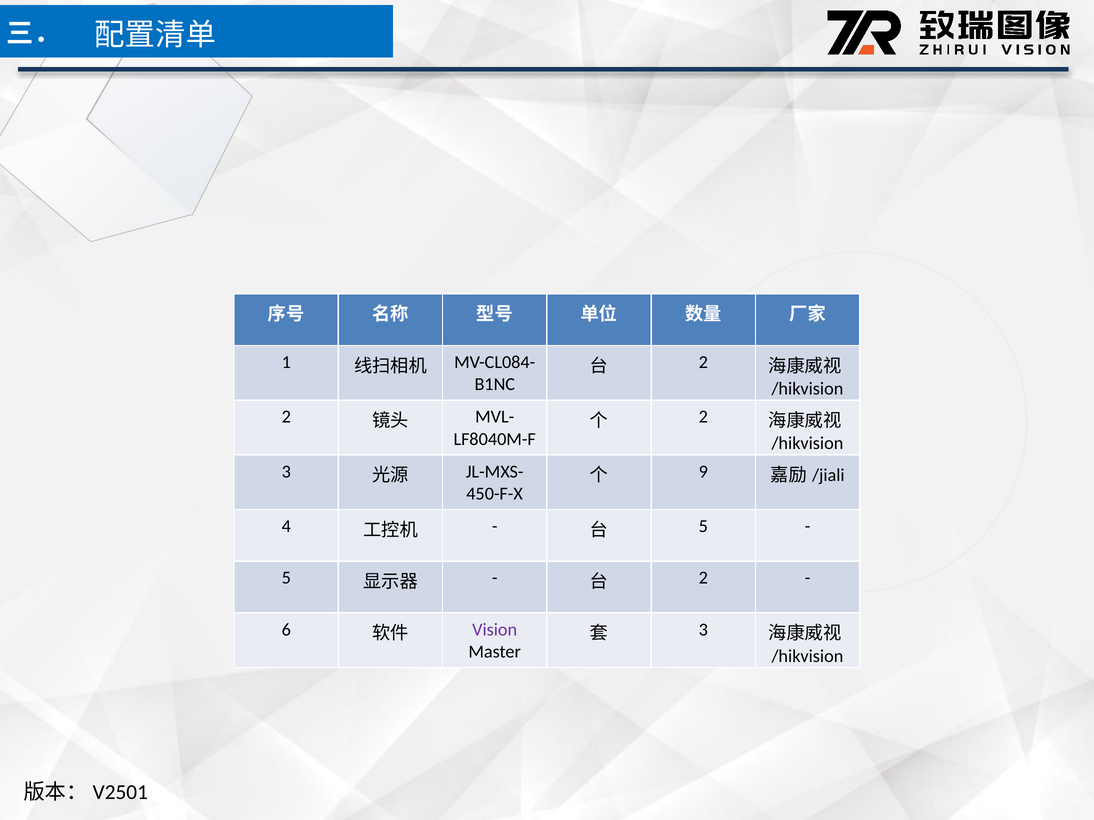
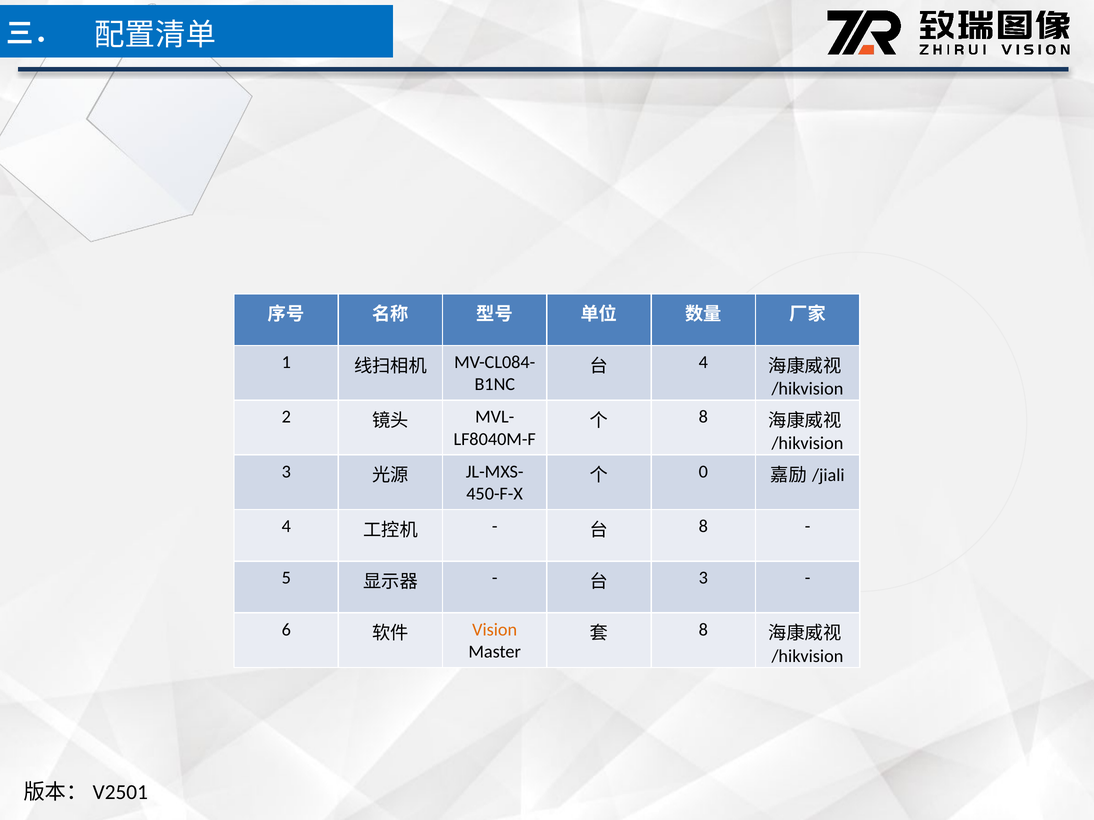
2 at (703, 362): 2 -> 4
2 at (703, 417): 2 -> 8
9: 9 -> 0
5 at (703, 527): 5 -> 8
2 at (703, 578): 2 -> 3
Vision colour: purple -> orange
3 at (703, 630): 3 -> 8
